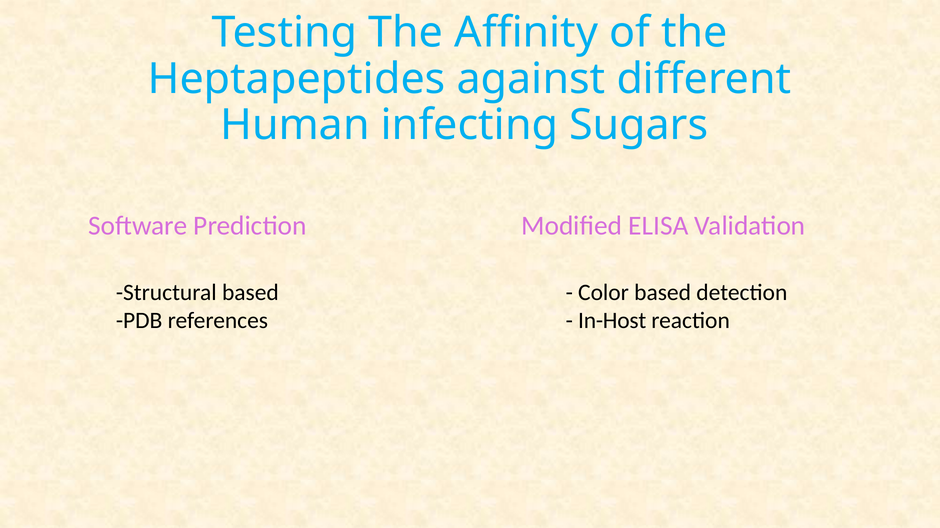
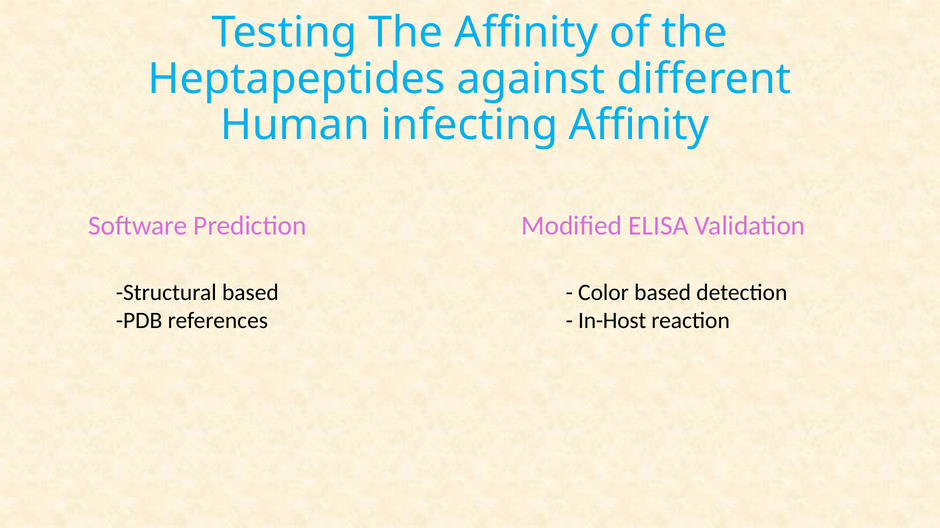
infecting Sugars: Sugars -> Affinity
